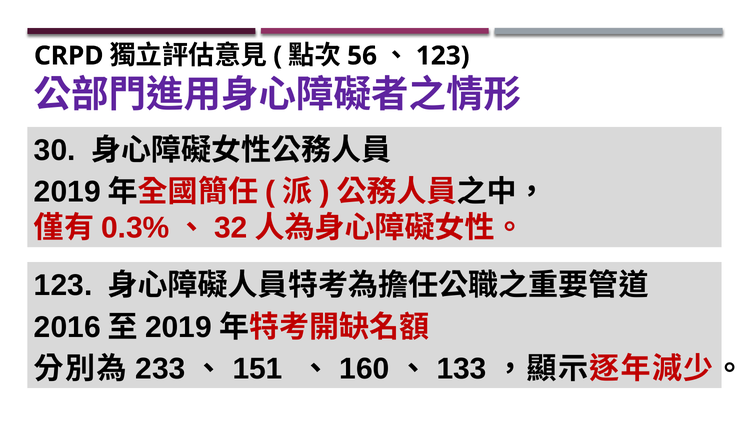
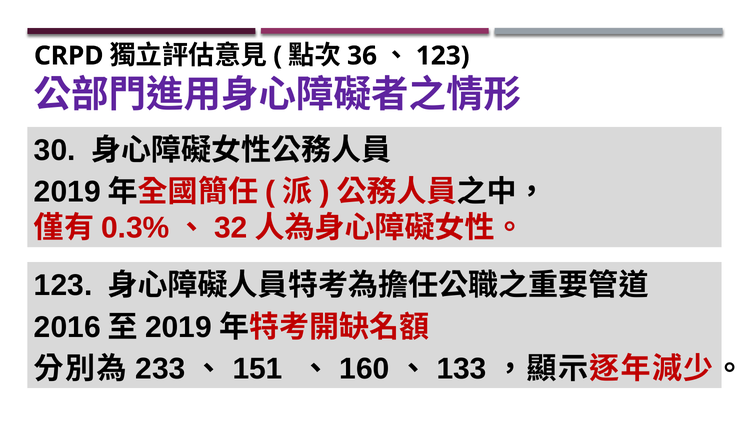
56: 56 -> 36
